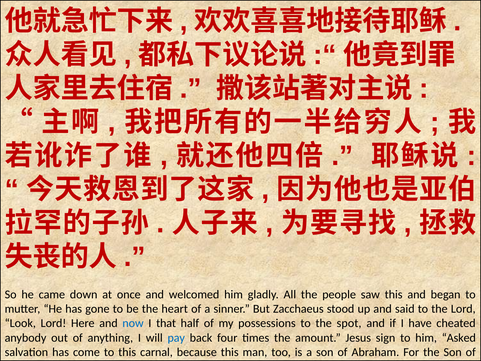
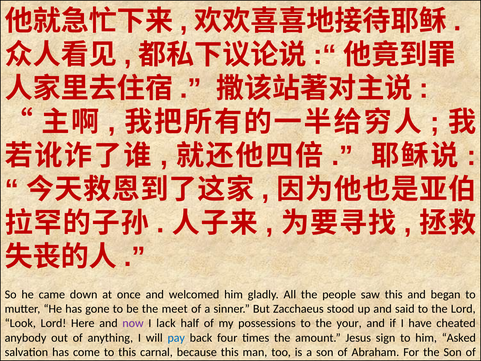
heart: heart -> meet
now colour: blue -> purple
that: that -> lack
spot: spot -> your
